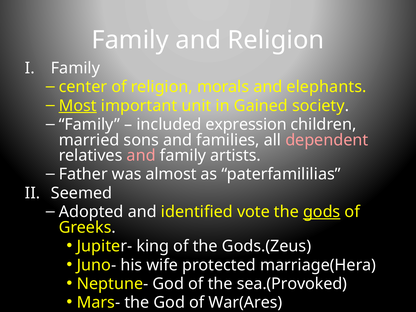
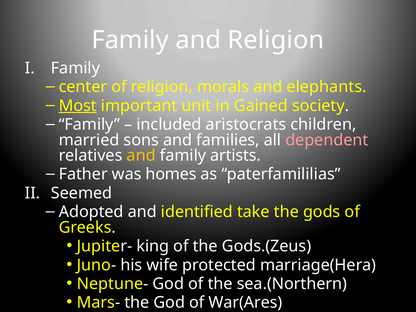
expression: expression -> aristocrats
and at (141, 156) colour: pink -> yellow
almost: almost -> homes
vote: vote -> take
gods underline: present -> none
sea.(Provoked: sea.(Provoked -> sea.(Northern
